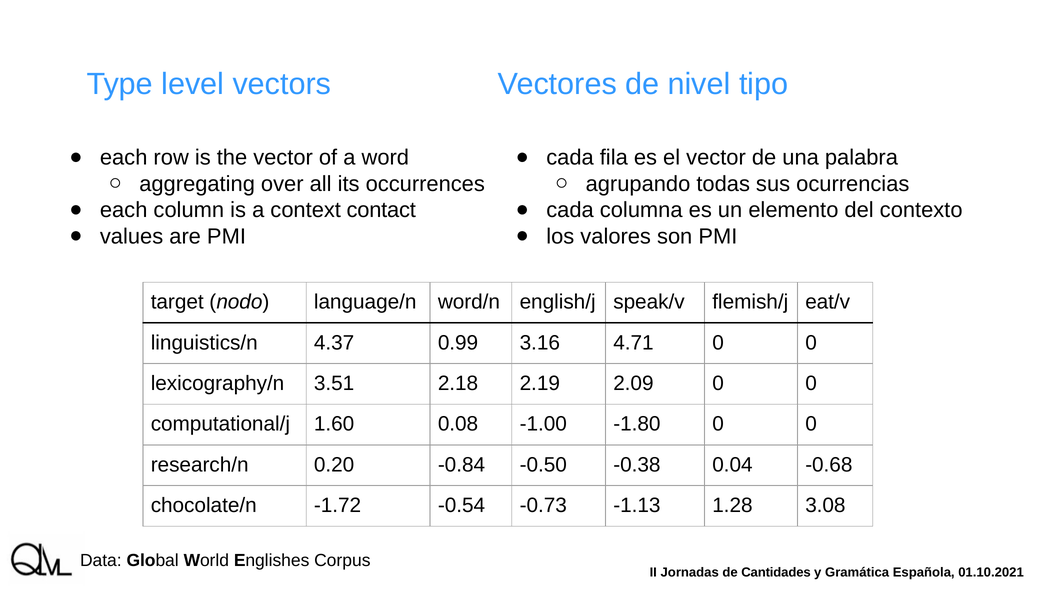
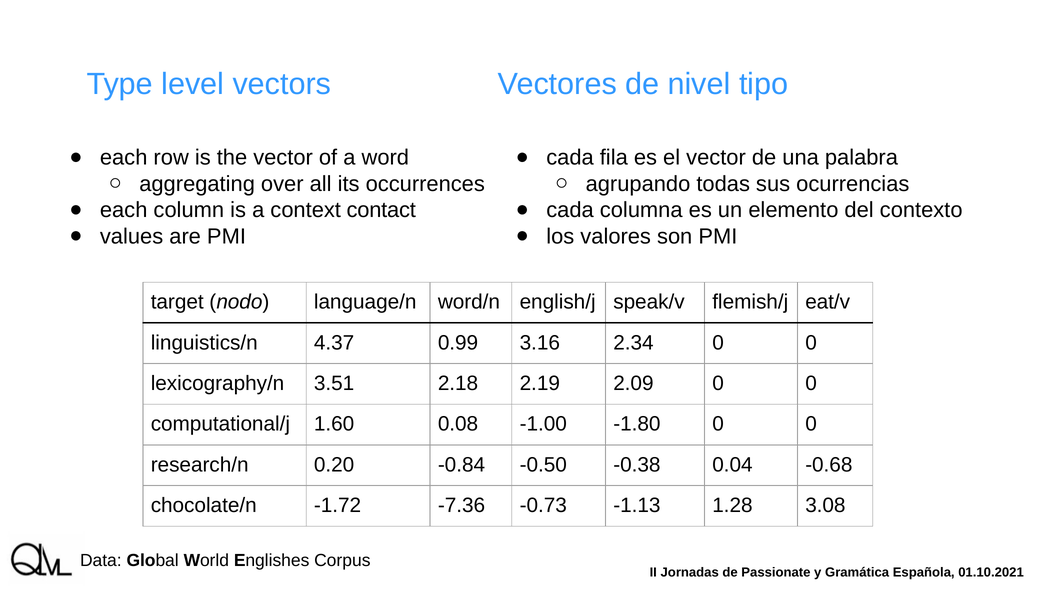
4.71: 4.71 -> 2.34
-0.54: -0.54 -> -7.36
Cantidades: Cantidades -> Passionate
